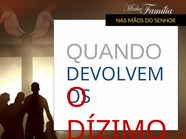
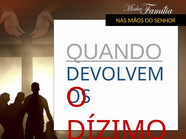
QUANDO underline: none -> present
